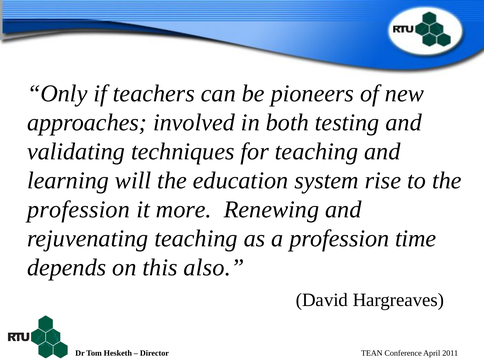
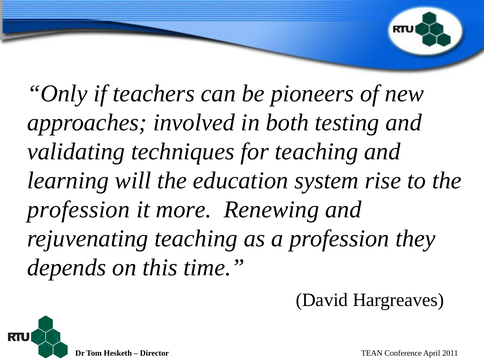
time: time -> they
also: also -> time
